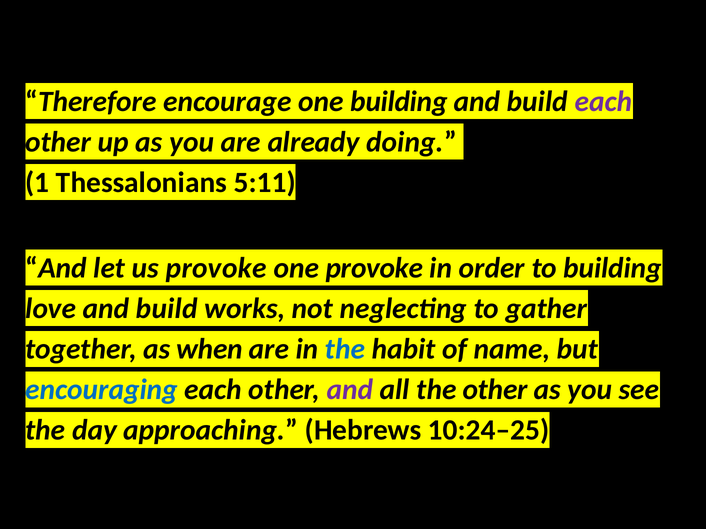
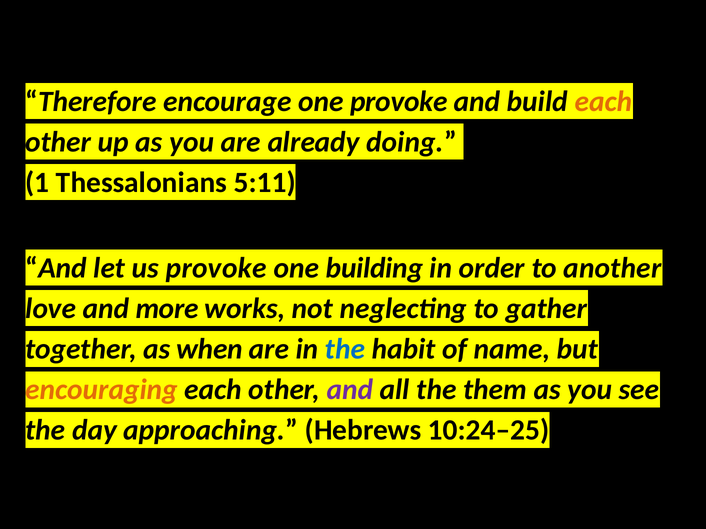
one building: building -> provoke
each at (603, 101) colour: purple -> orange
one provoke: provoke -> building
to building: building -> another
love and build: build -> more
encouraging colour: blue -> orange
the other: other -> them
